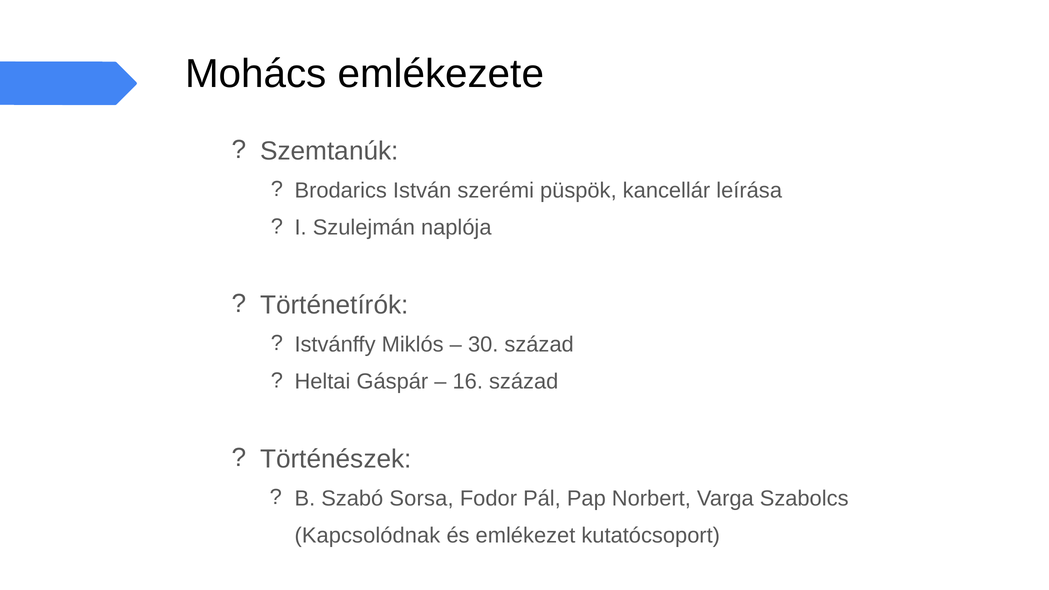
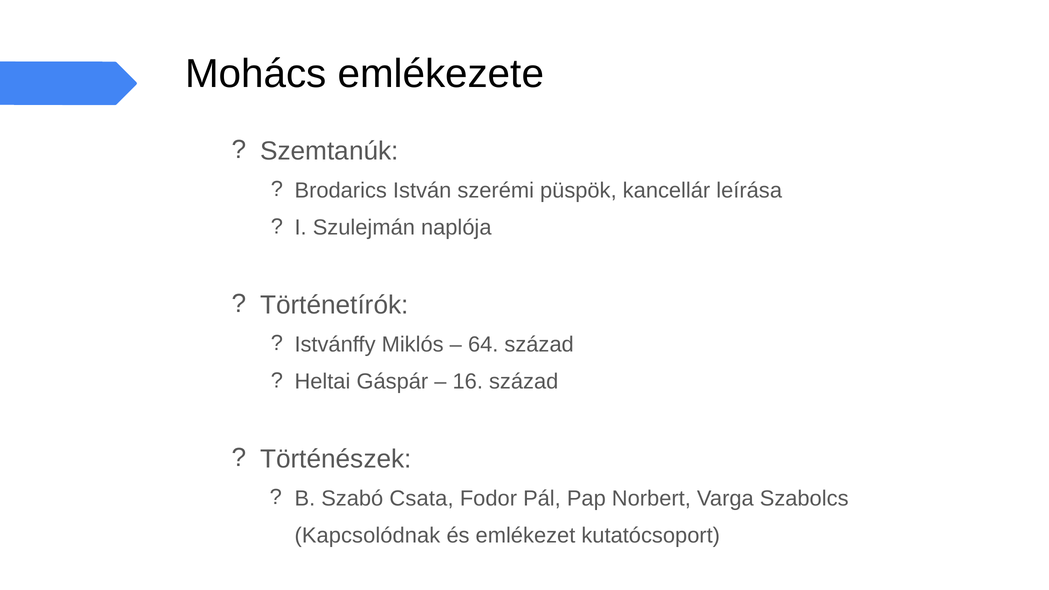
30: 30 -> 64
Sorsa: Sorsa -> Csata
